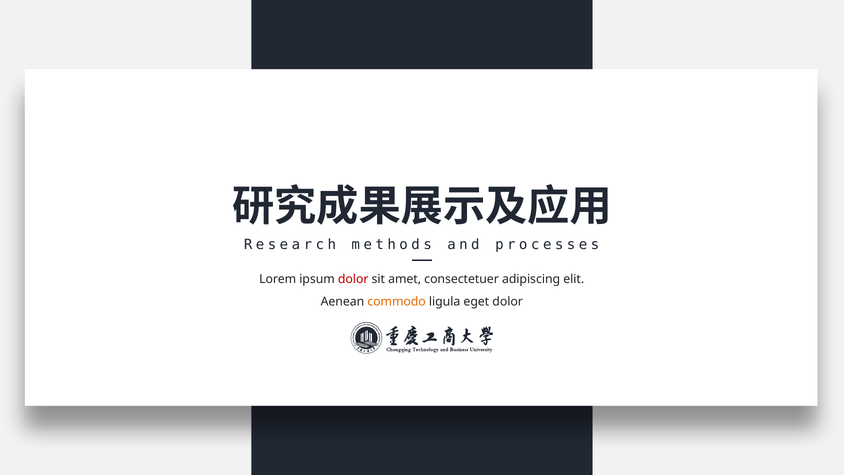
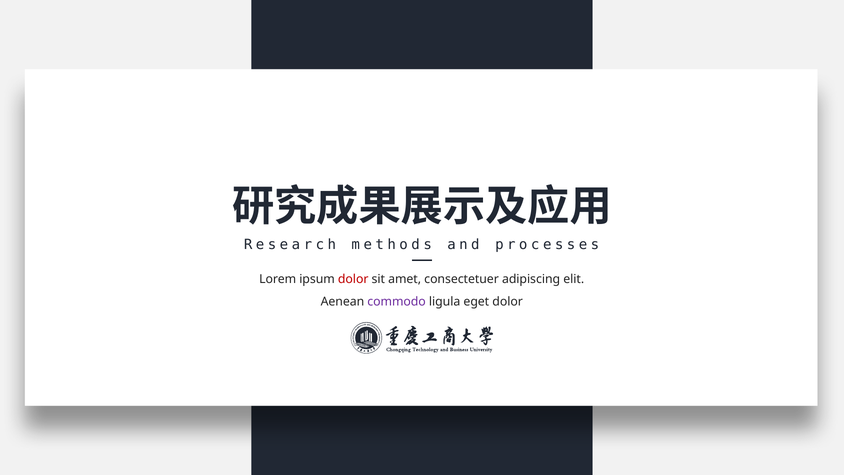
commodo colour: orange -> purple
